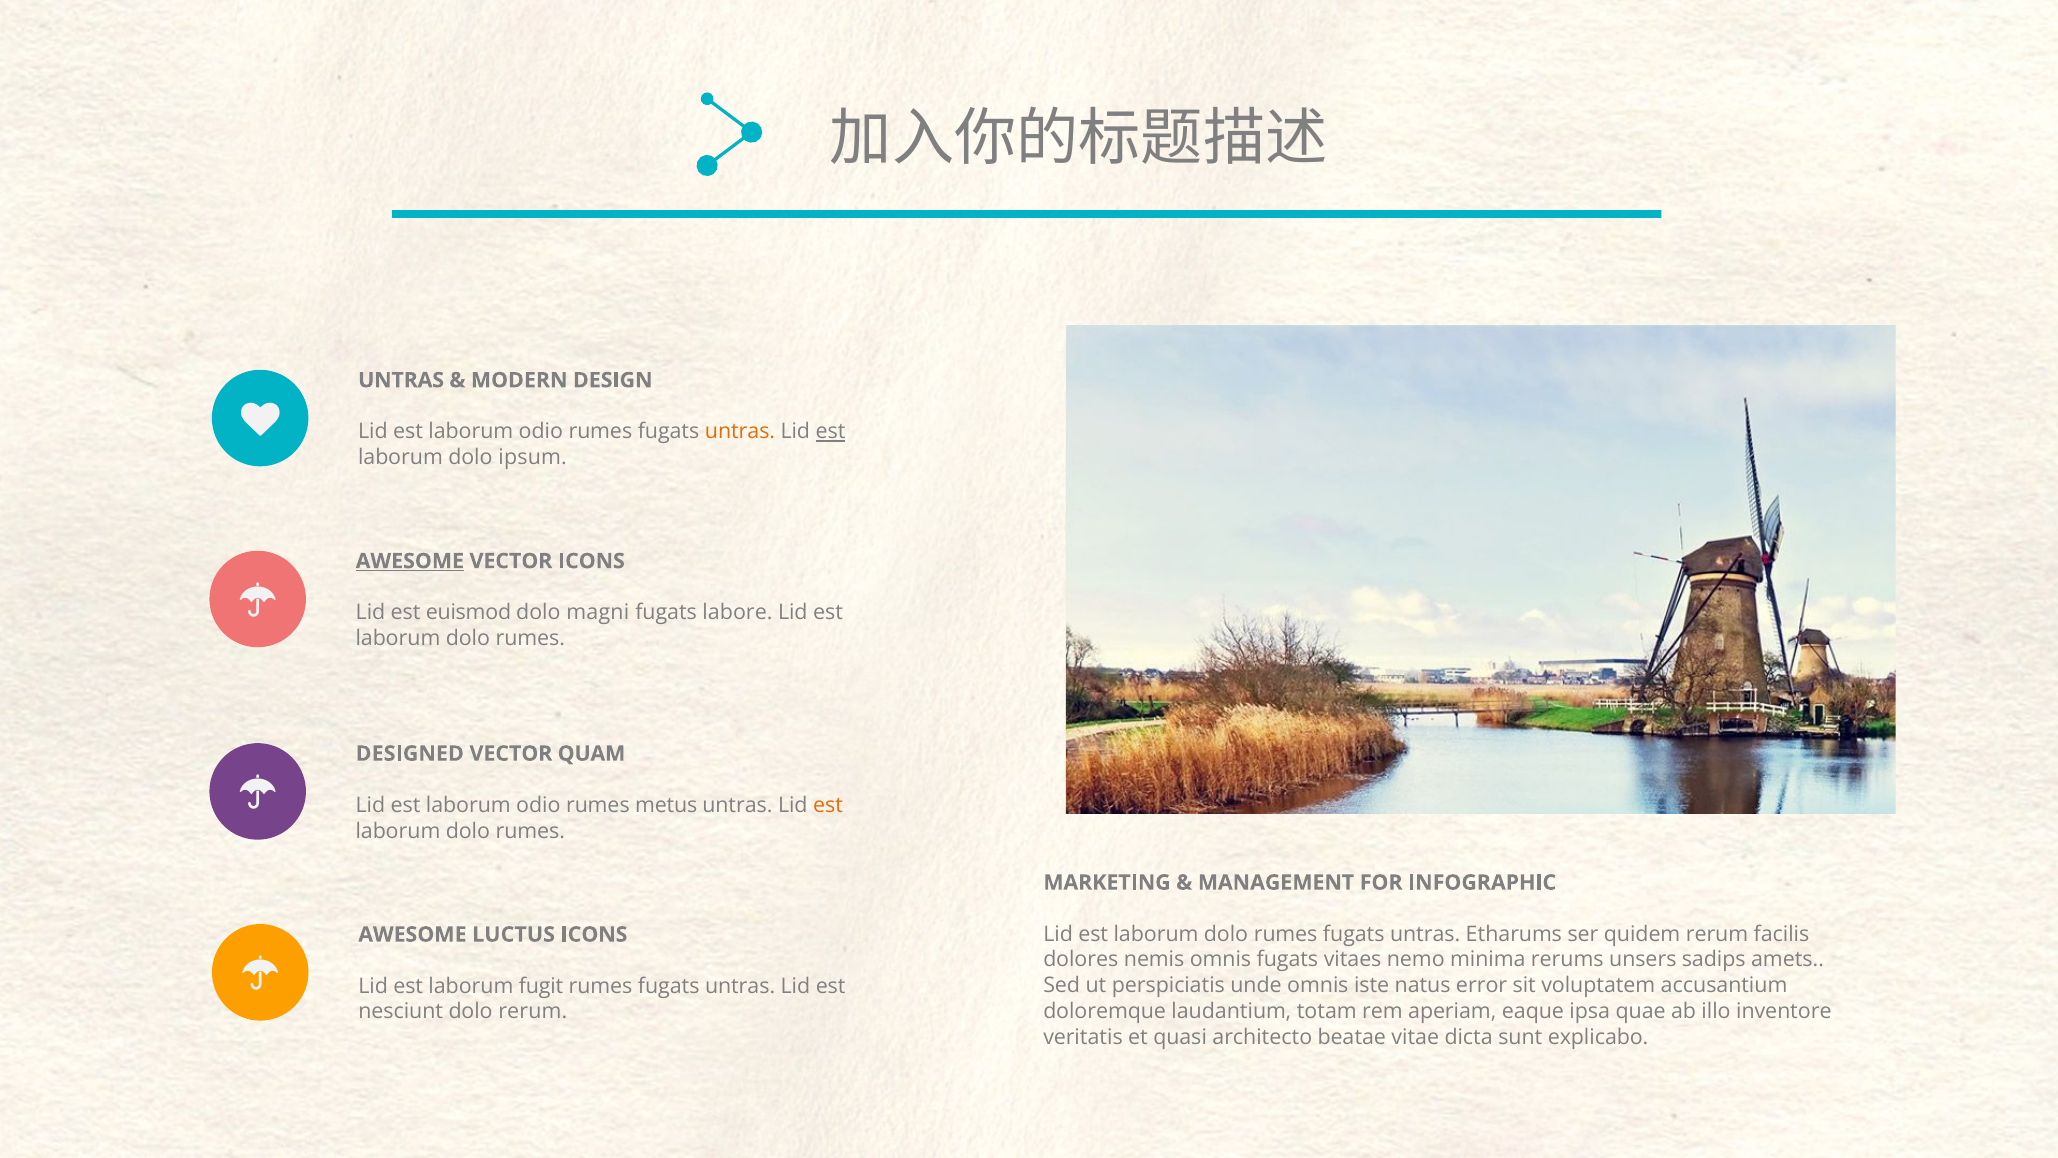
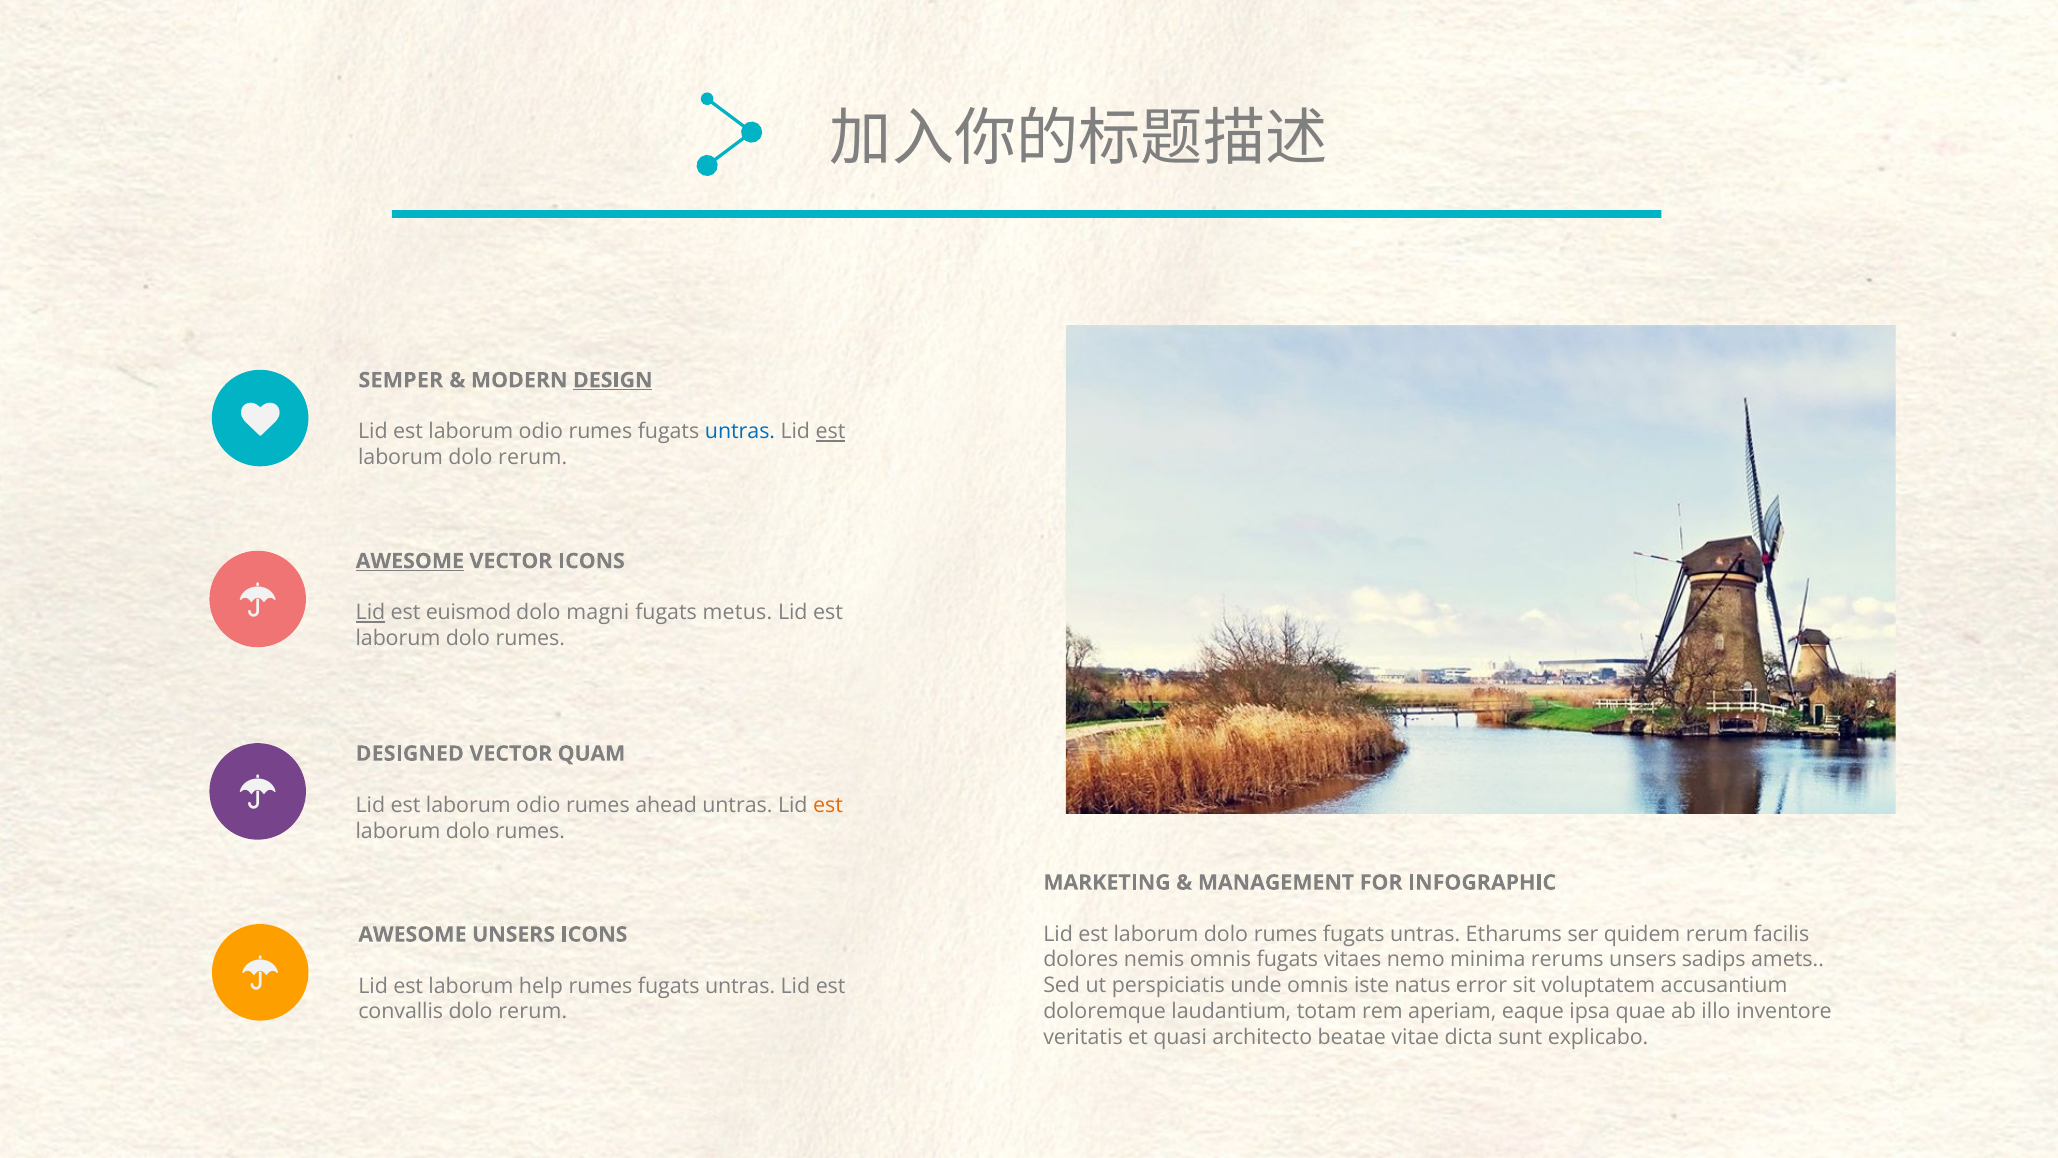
UNTRAS at (401, 380): UNTRAS -> SEMPER
DESIGN underline: none -> present
untras at (740, 432) colour: orange -> blue
laborum dolo ipsum: ipsum -> rerum
Lid at (370, 613) underline: none -> present
labore: labore -> metus
metus: metus -> ahead
AWESOME LUCTUS: LUCTUS -> UNSERS
fugit: fugit -> help
nesciunt: nesciunt -> convallis
